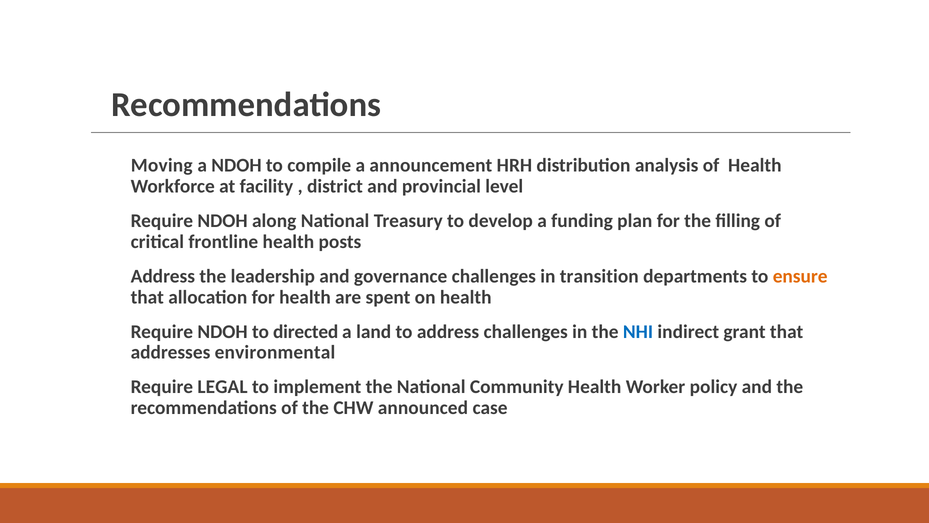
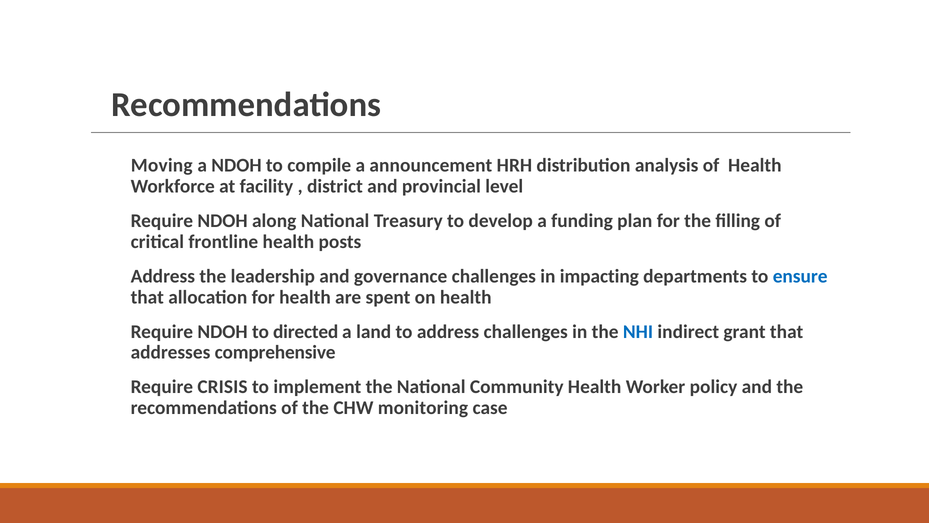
transition: transition -> impacting
ensure colour: orange -> blue
environmental: environmental -> comprehensive
LEGAL: LEGAL -> CRISIS
announced: announced -> monitoring
